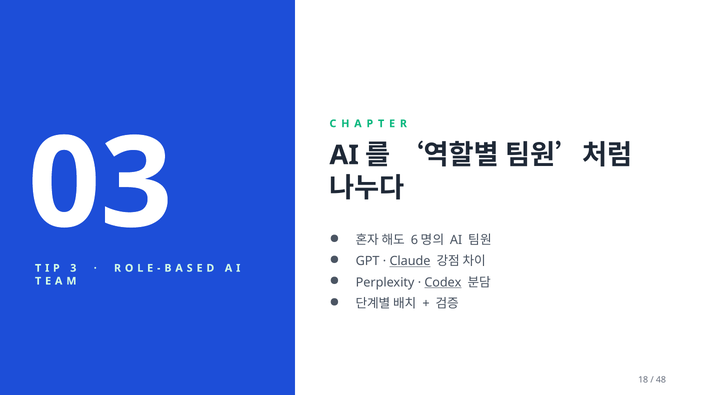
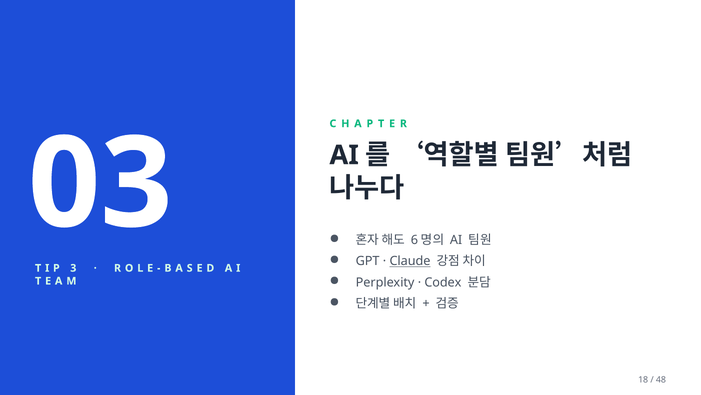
Codex underline: present -> none
